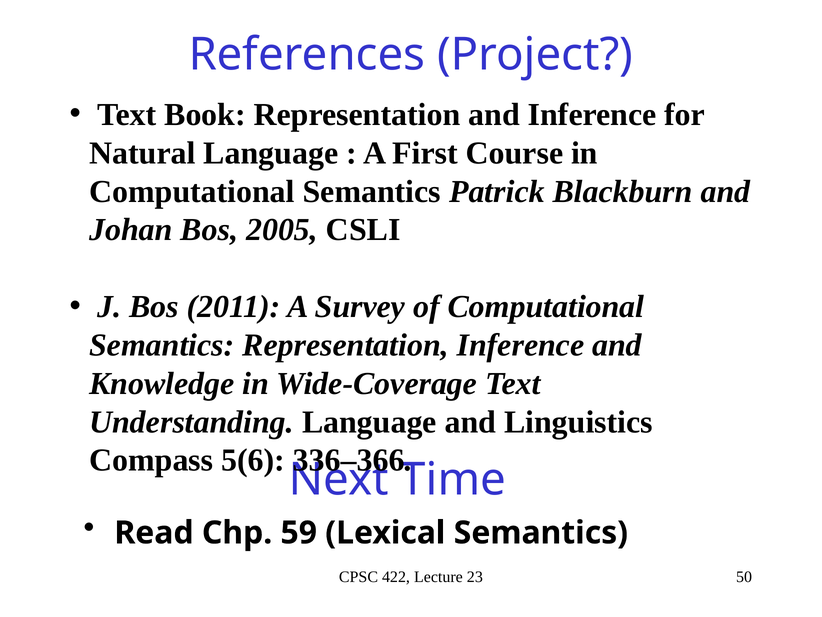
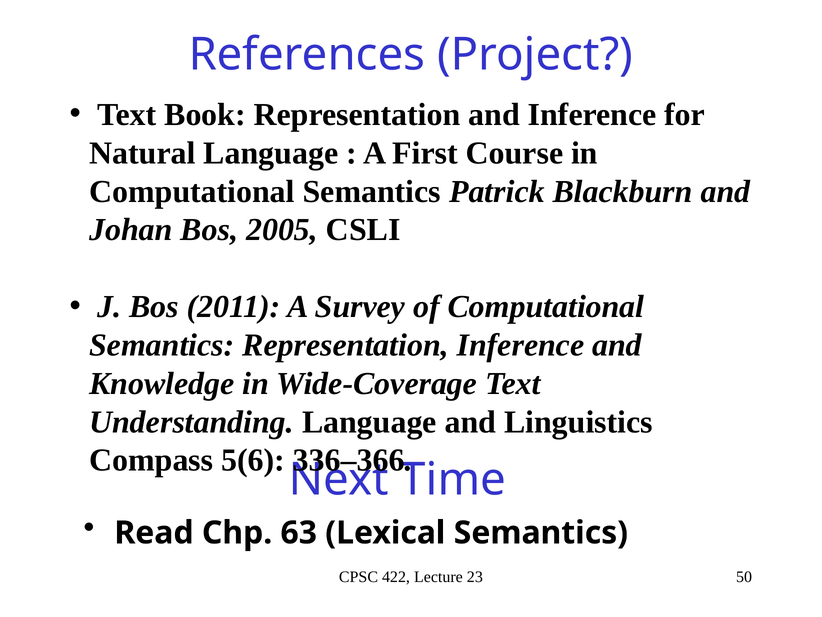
59: 59 -> 63
